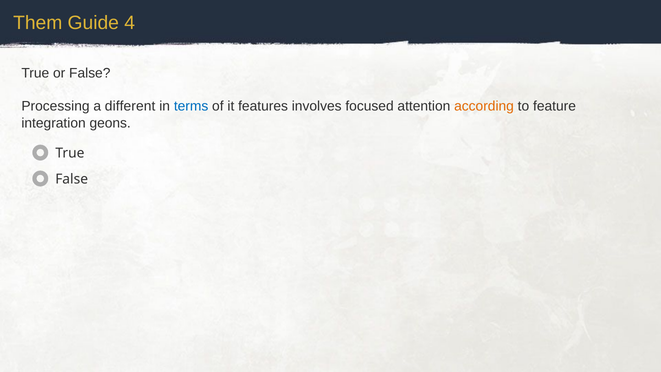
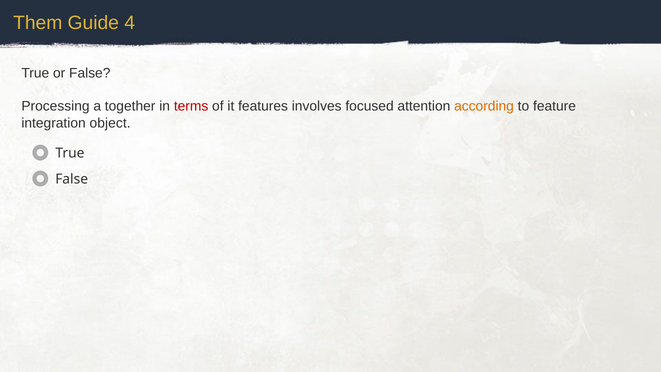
different: different -> together
terms colour: blue -> red
geons: geons -> object
